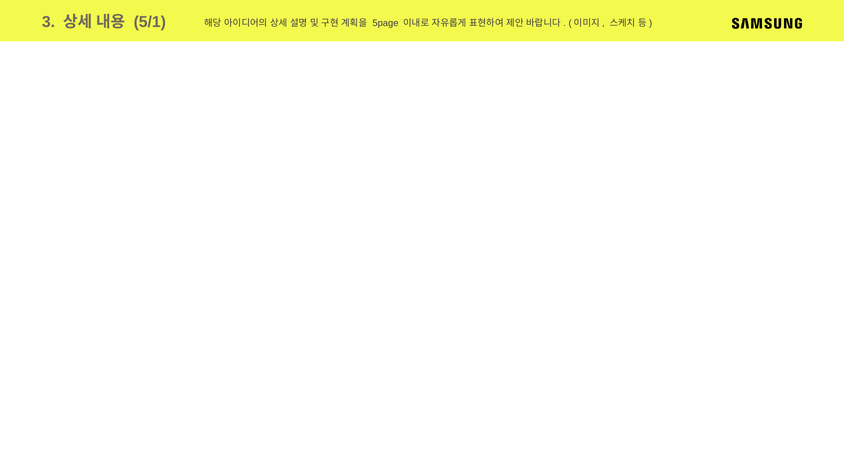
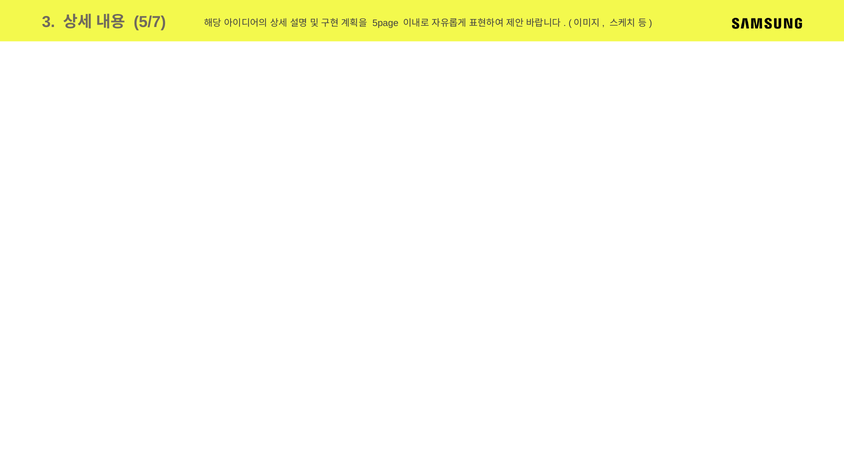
5/1: 5/1 -> 5/7
